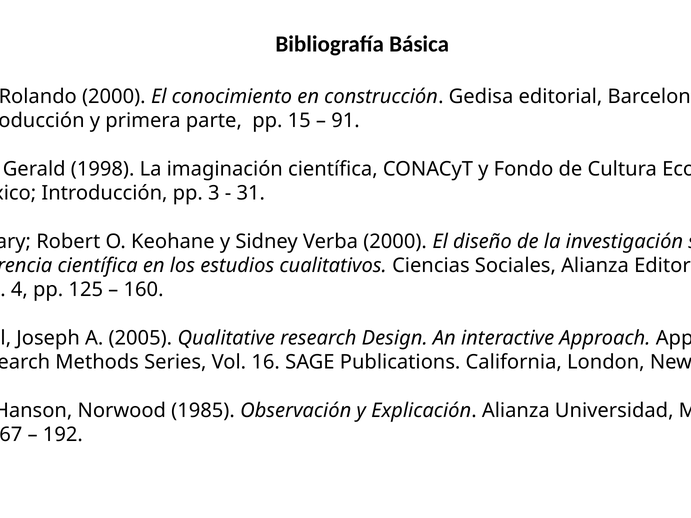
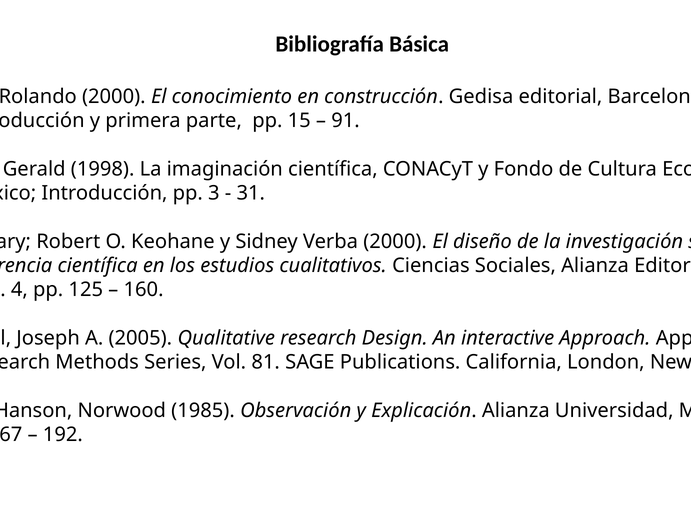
16: 16 -> 81
